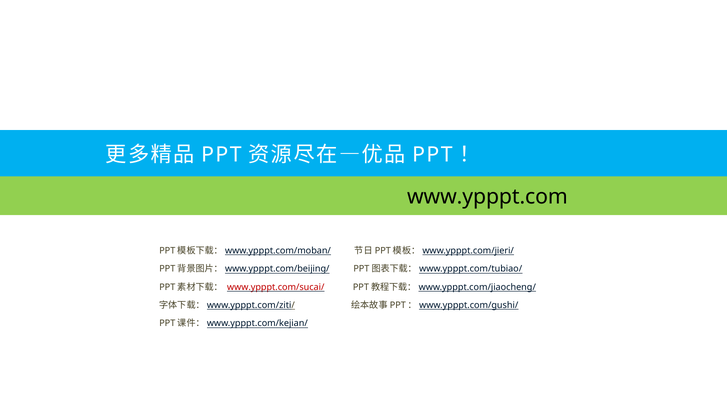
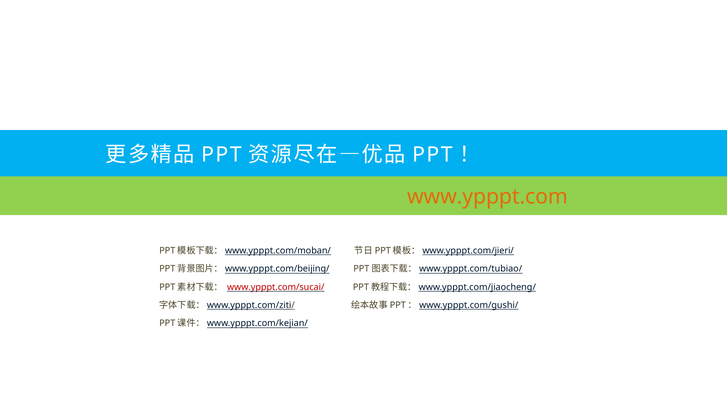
www.ypppt.com colour: black -> orange
